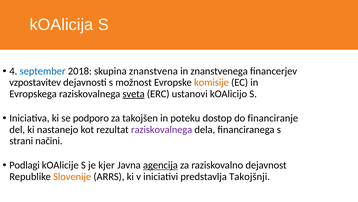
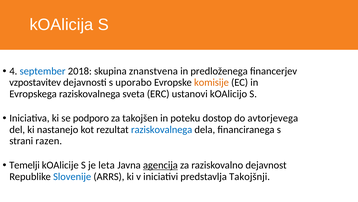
znanstvenega: znanstvenega -> predloženega
možnost: možnost -> uporabo
sveta underline: present -> none
financiranje: financiranje -> avtorjevega
raziskovalnega at (162, 129) colour: purple -> blue
načini: načini -> razen
Podlagi: Podlagi -> Temelji
kjer: kjer -> leta
Slovenije colour: orange -> blue
